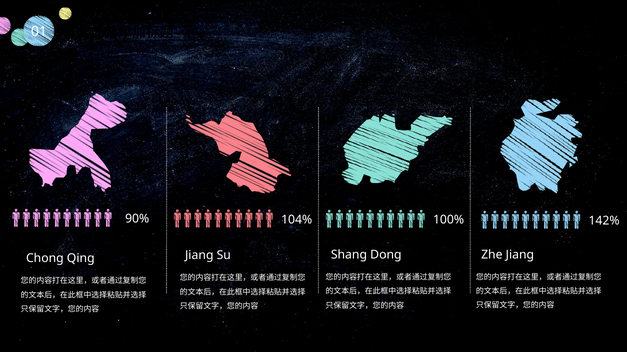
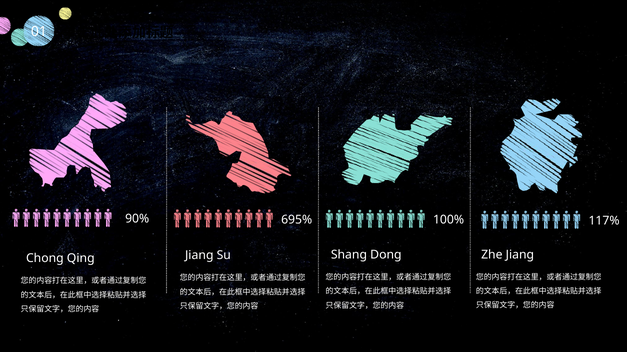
104%: 104% -> 695%
142%: 142% -> 117%
